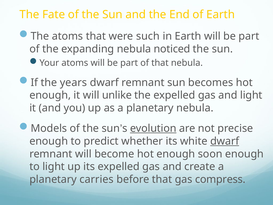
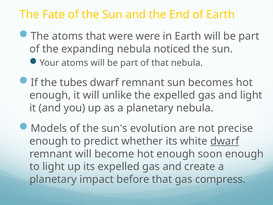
were such: such -> were
years: years -> tubes
evolution underline: present -> none
carries: carries -> impact
